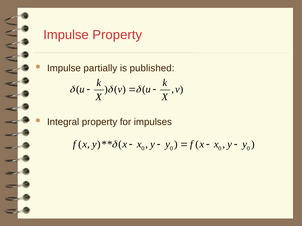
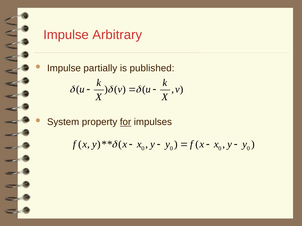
Impulse Property: Property -> Arbitrary
Integral: Integral -> System
for underline: none -> present
